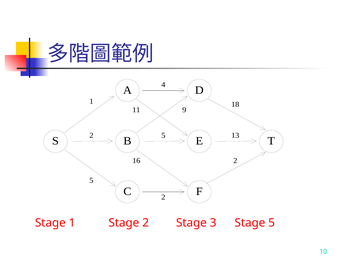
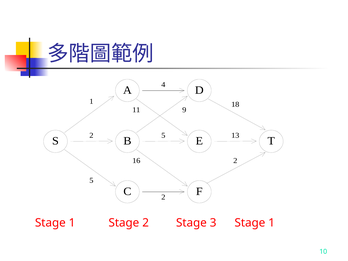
3 Stage 5: 5 -> 1
